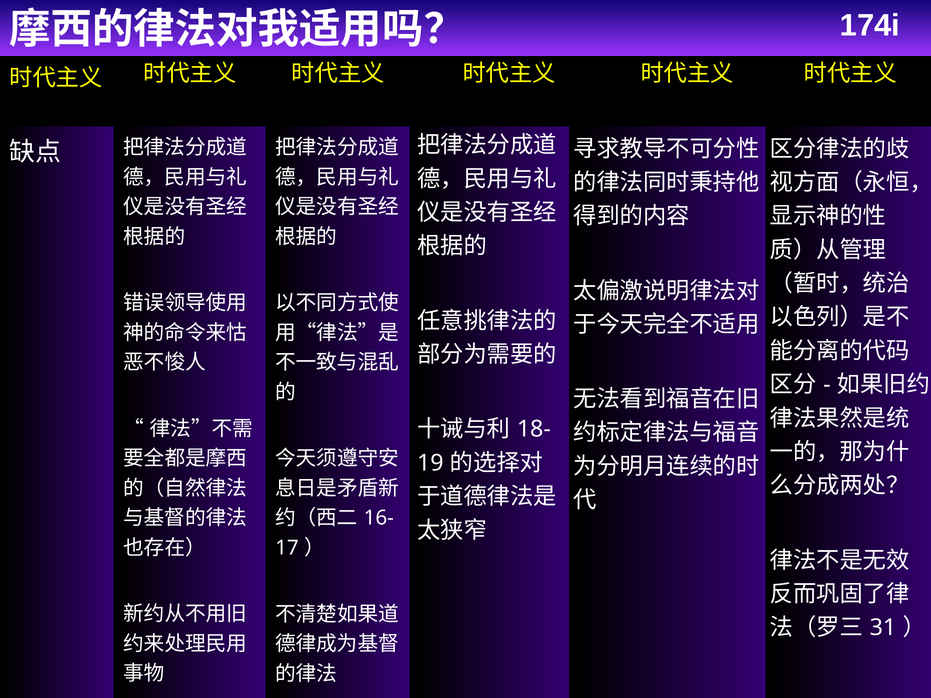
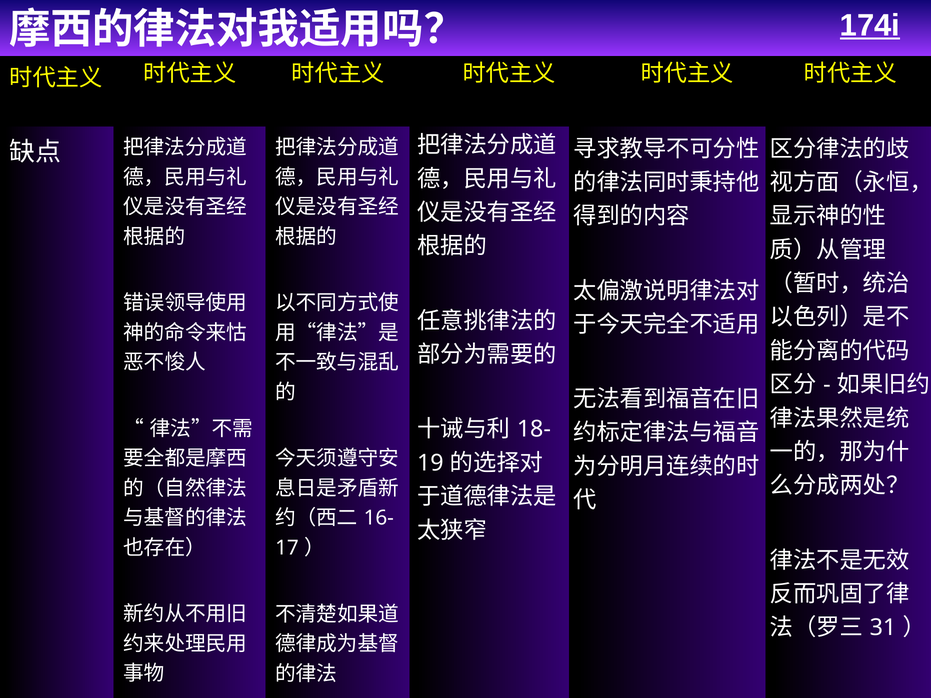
174i underline: none -> present
